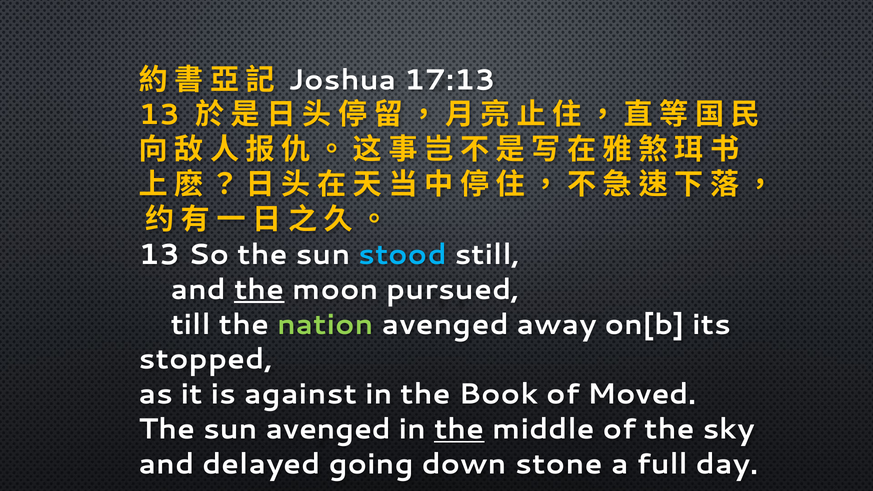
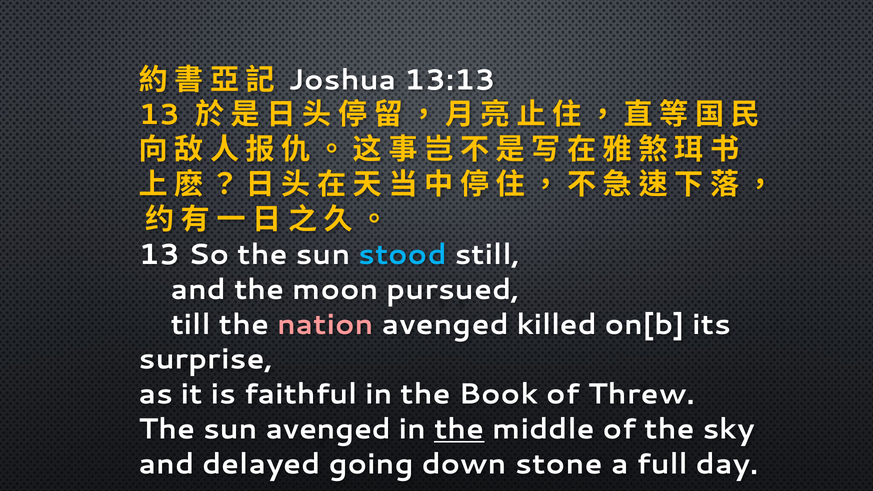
17:13: 17:13 -> 13:13
the at (259, 290) underline: present -> none
nation colour: light green -> pink
away: away -> killed
stopped: stopped -> surprise
against: against -> faithful
Moved: Moved -> Threw
